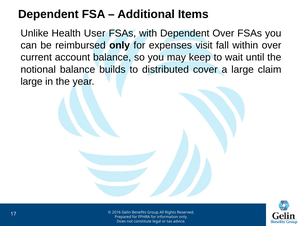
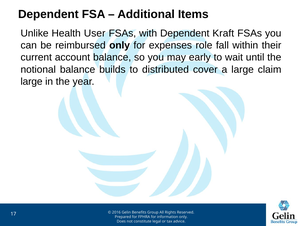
Dependent Over: Over -> Kraft
visit: visit -> role
within over: over -> their
keep: keep -> early
